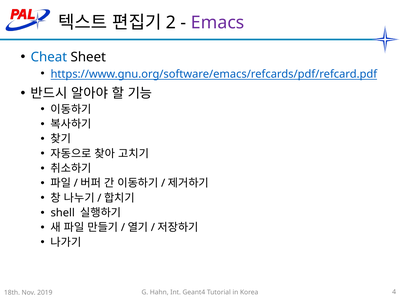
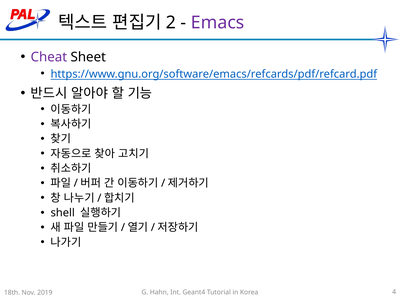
Cheat colour: blue -> purple
